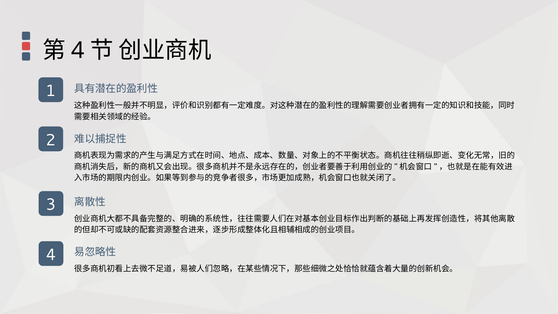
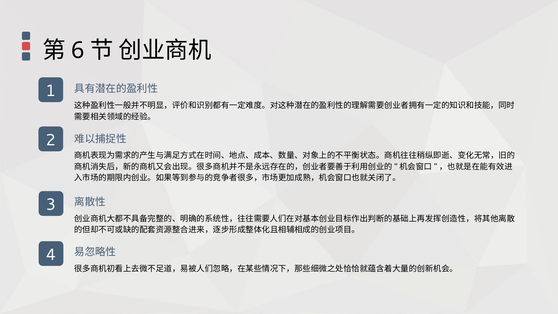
4 at (78, 50): 4 -> 6
